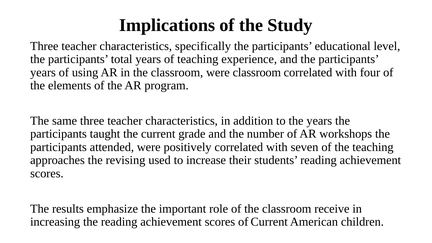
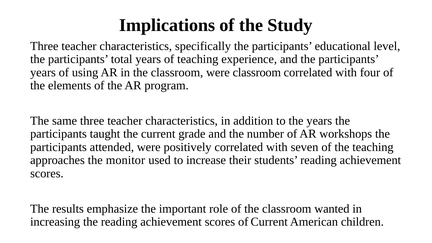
revising: revising -> monitor
receive: receive -> wanted
